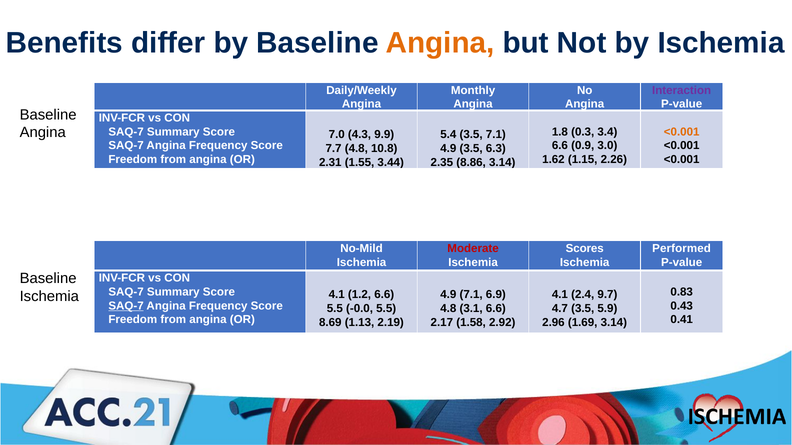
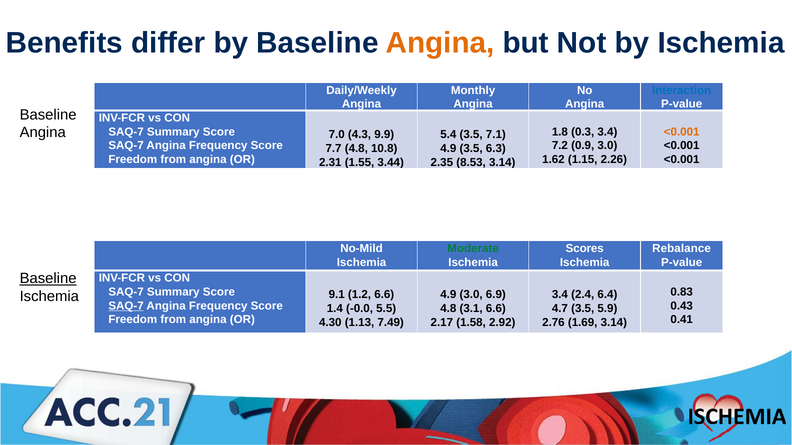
Interaction colour: purple -> blue
6.6 at (560, 146): 6.6 -> 7.2
8.86: 8.86 -> 8.53
Moderate colour: red -> green
Performed: Performed -> Rebalance
Baseline at (48, 279) underline: none -> present
4.1 at (337, 295): 4.1 -> 9.1
4.9 7.1: 7.1 -> 3.0
4.1 at (560, 295): 4.1 -> 3.4
9.7: 9.7 -> 6.4
5.5 at (335, 309): 5.5 -> 1.4
8.69: 8.69 -> 4.30
2.19: 2.19 -> 7.49
2.96: 2.96 -> 2.76
